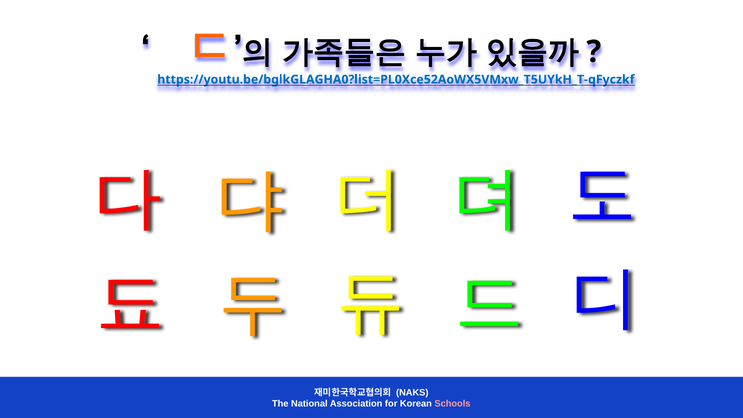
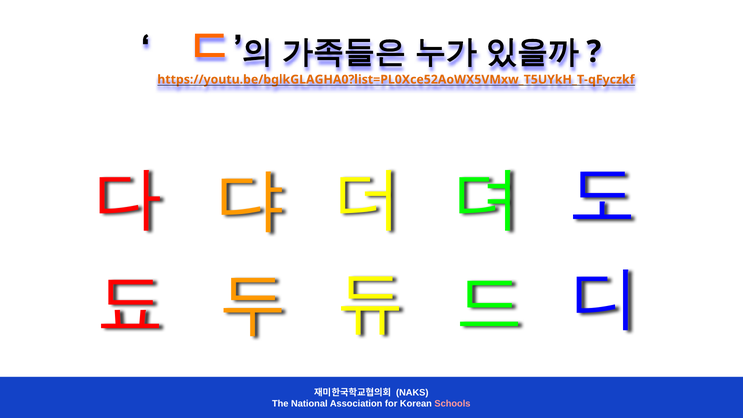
https://youtu.be/bglkGLAGHA0?list=PL0Xce52AoWX5VMxw_T5UYkH_T-qFyczkf colour: blue -> orange
